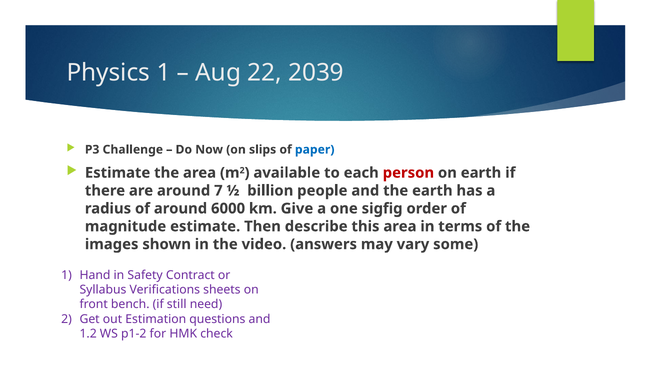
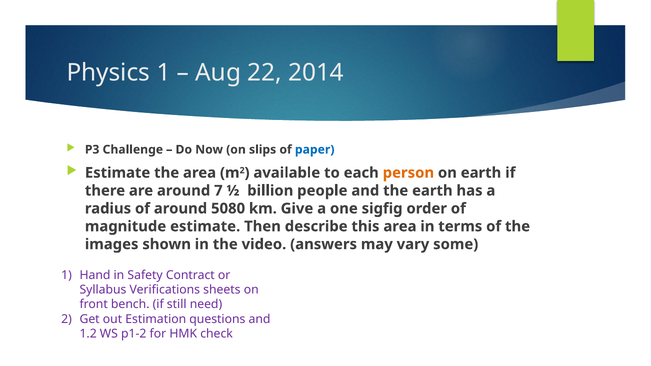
2039: 2039 -> 2014
person colour: red -> orange
6000: 6000 -> 5080
